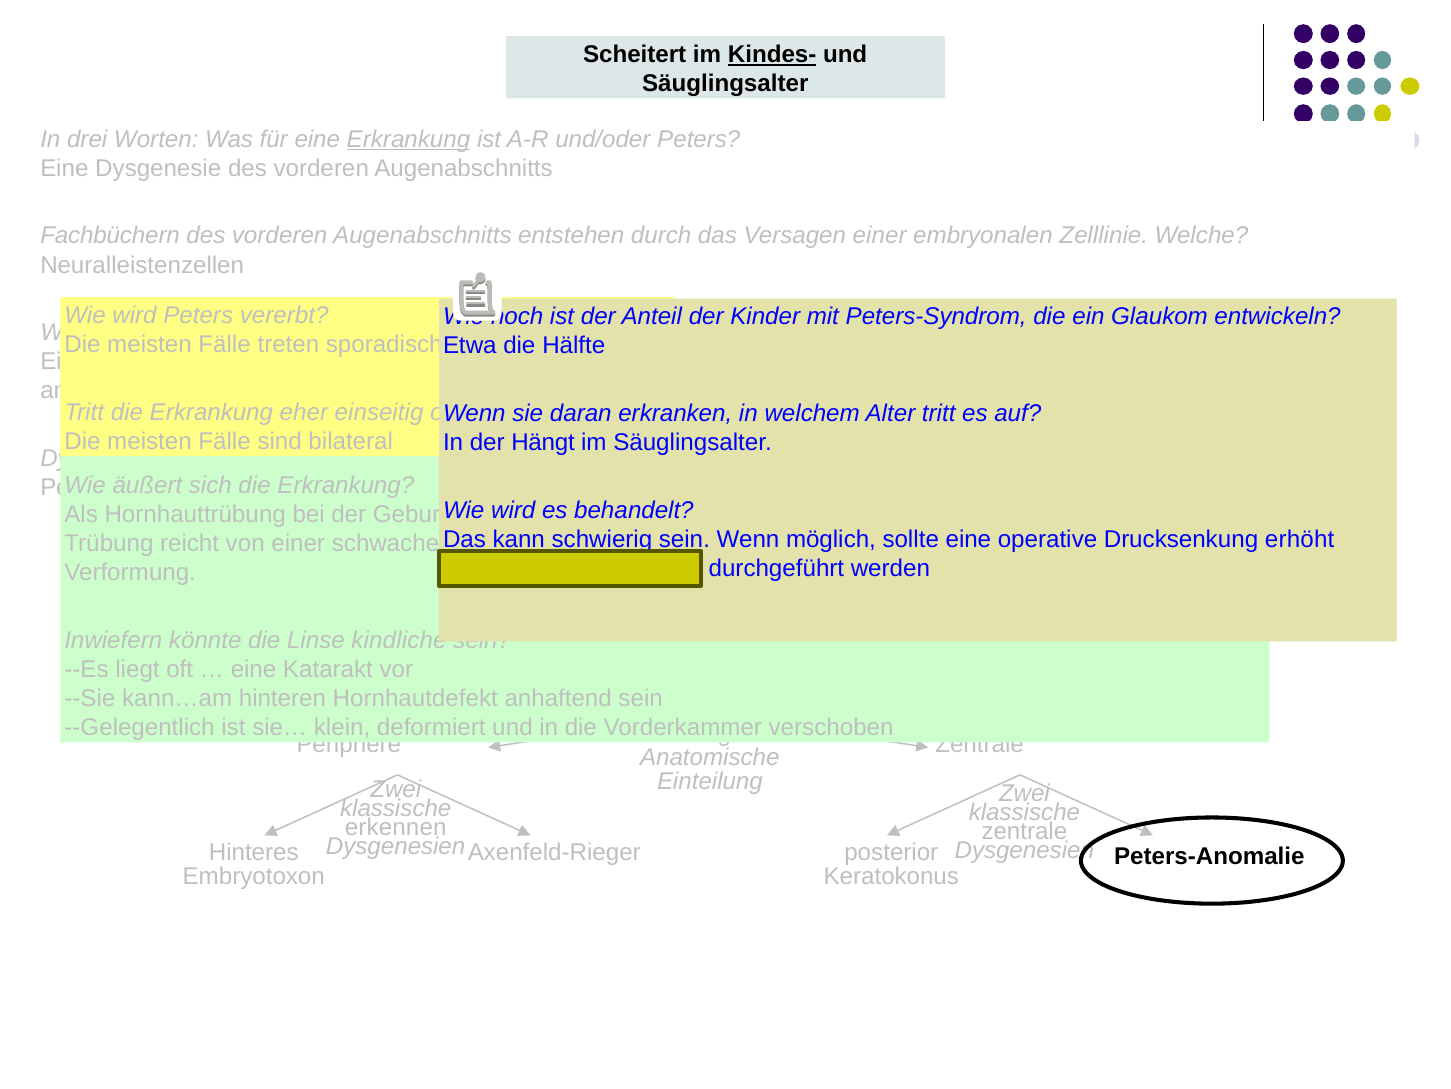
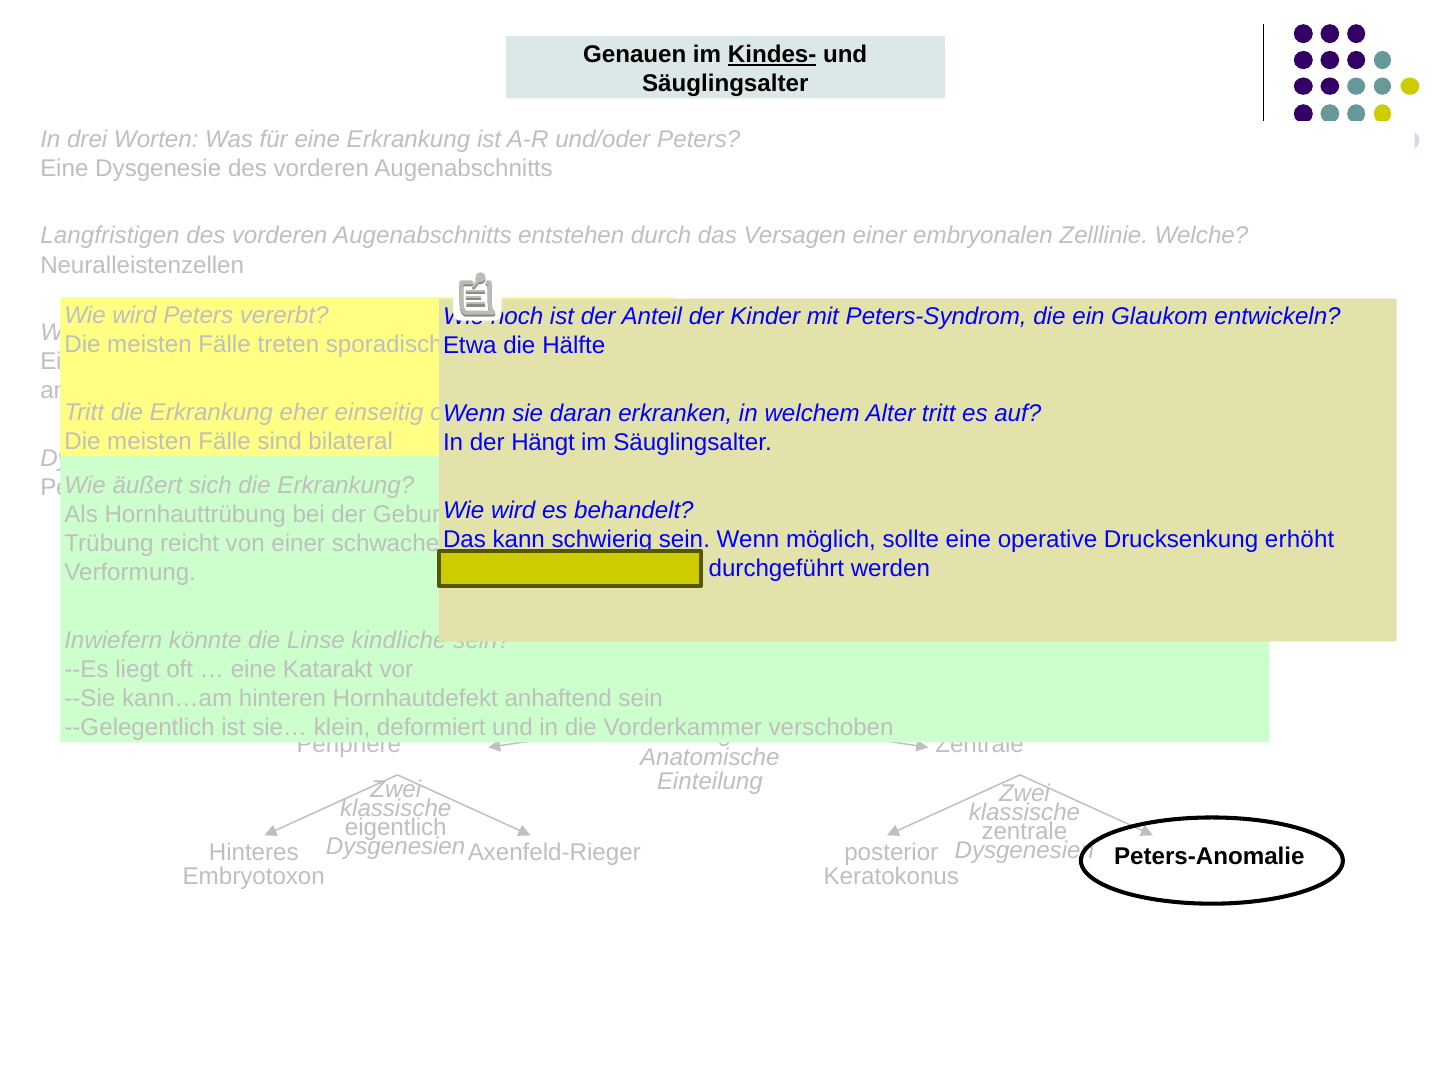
Scheitert: Scheitert -> Genauen
Erkrankung at (409, 139) underline: present -> none
Fachbüchern: Fachbüchern -> Langfristigen
erkennen: erkennen -> eigentlich
